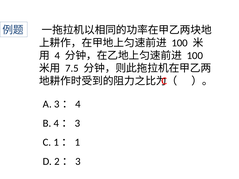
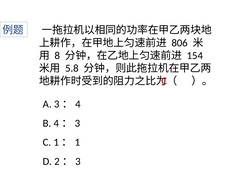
100 at (180, 43): 100 -> 806
4: 4 -> 8
100 at (195, 56): 100 -> 154
7.5: 7.5 -> 5.8
